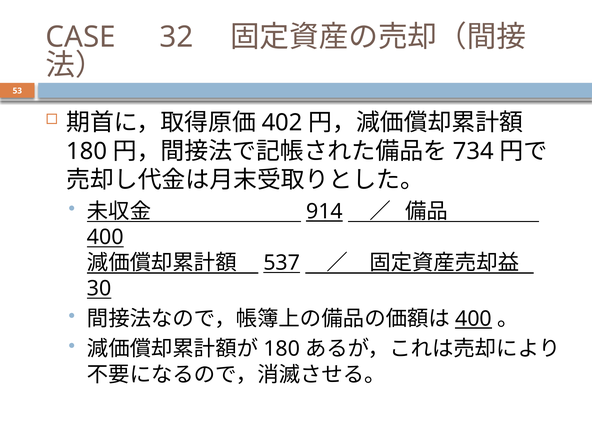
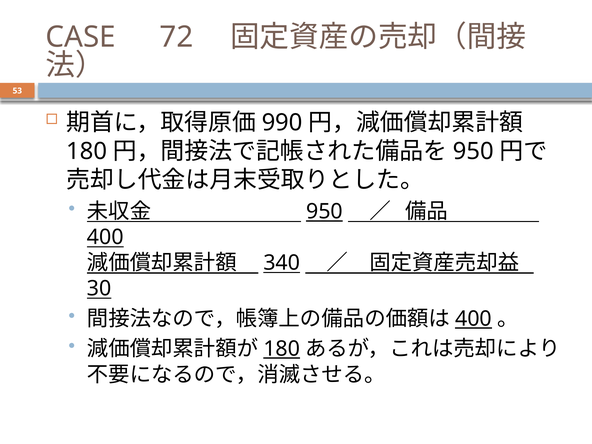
32: 32 -> 72
402: 402 -> 990
734 at (473, 151): 734 -> 950
914 at (324, 211): 914 -> 950
537: 537 -> 340
180 at (282, 349) underline: none -> present
